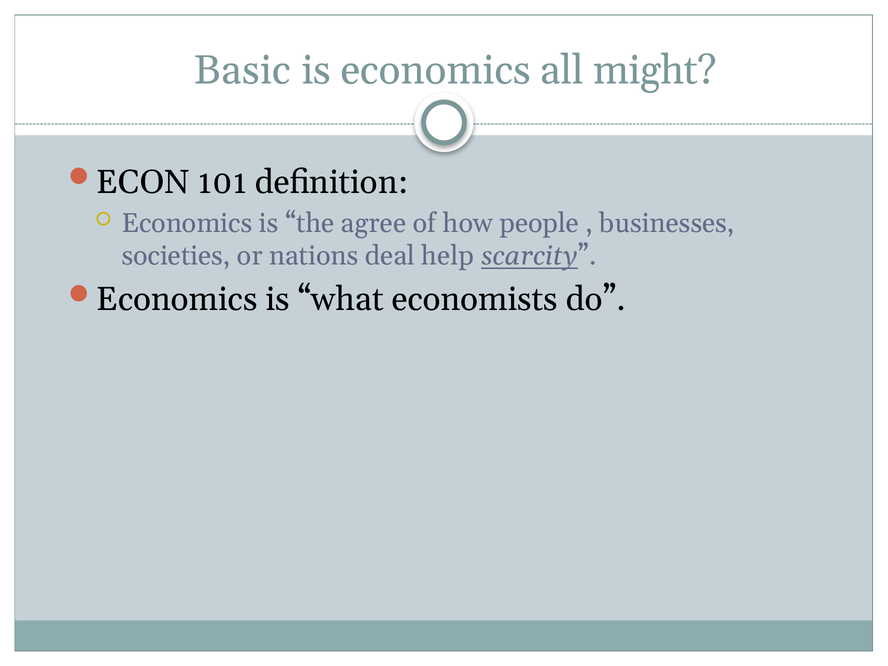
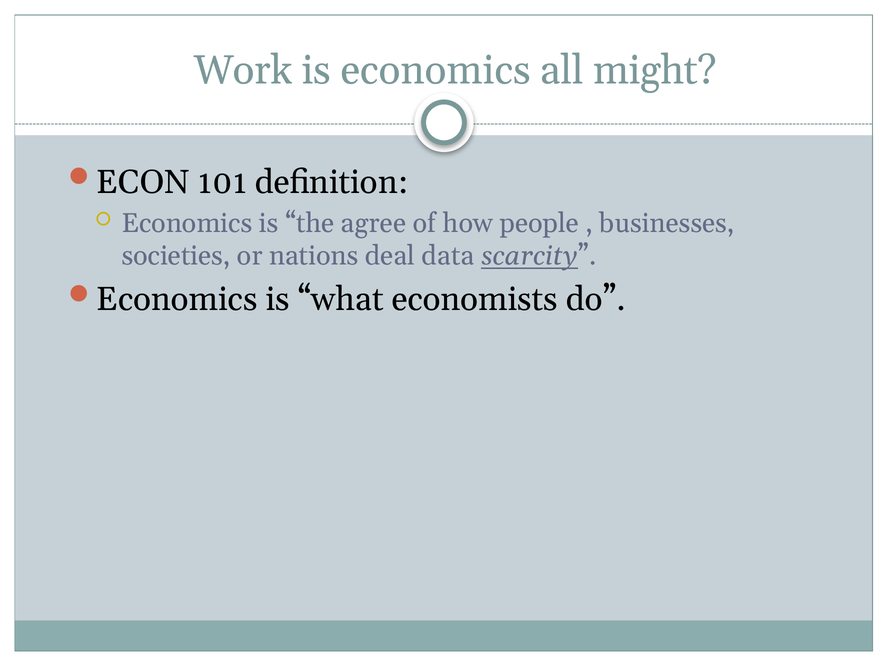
Basic: Basic -> Work
help: help -> data
